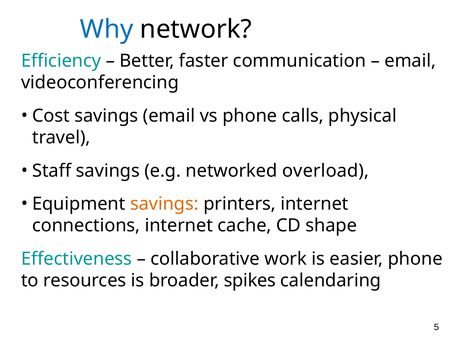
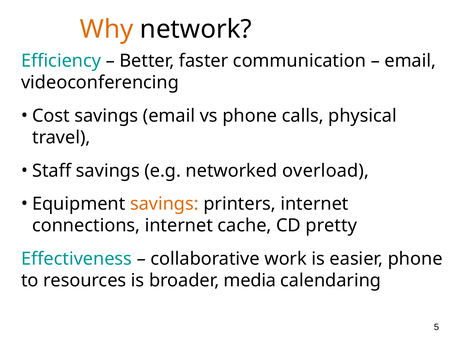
Why colour: blue -> orange
shape: shape -> pretty
spikes: spikes -> media
